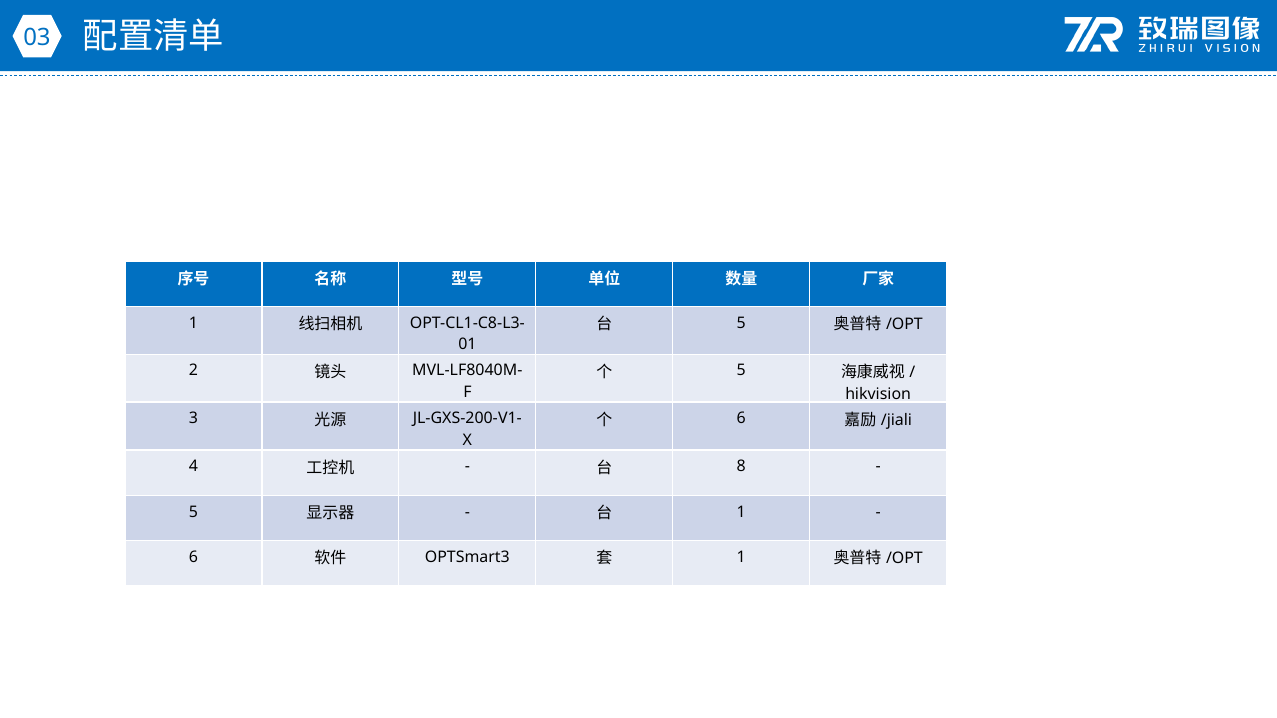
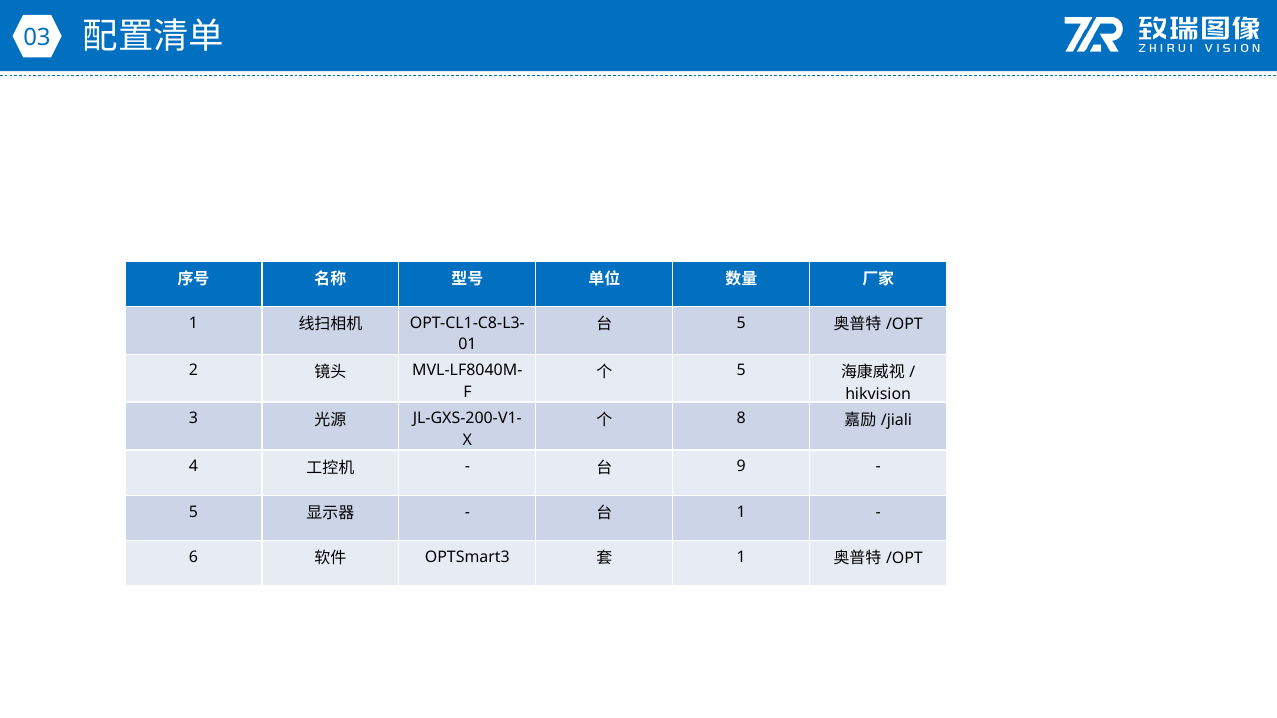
6 at (741, 419): 6 -> 8
8: 8 -> 9
